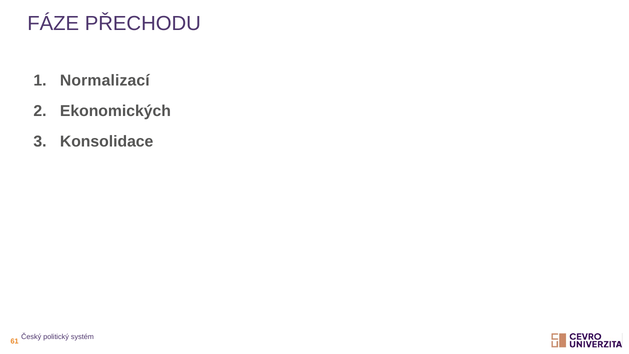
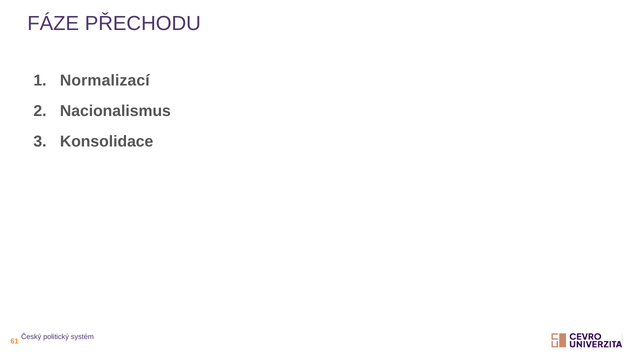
Ekonomických: Ekonomických -> Nacionalismus
